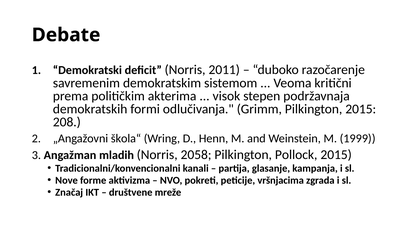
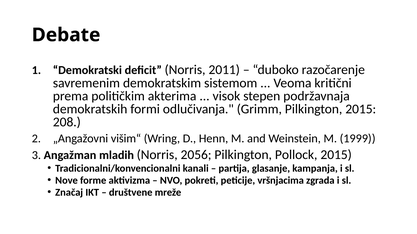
škola“: škola“ -> višim“
2058: 2058 -> 2056
